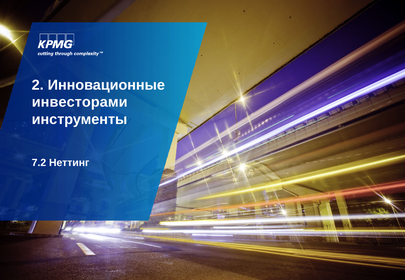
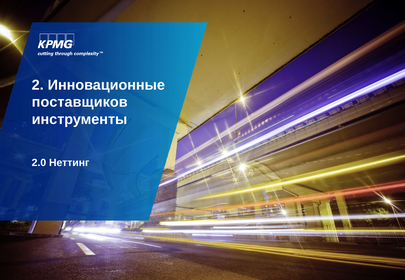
инвесторами: инвесторами -> поставщиков
7.2: 7.2 -> 2.0
